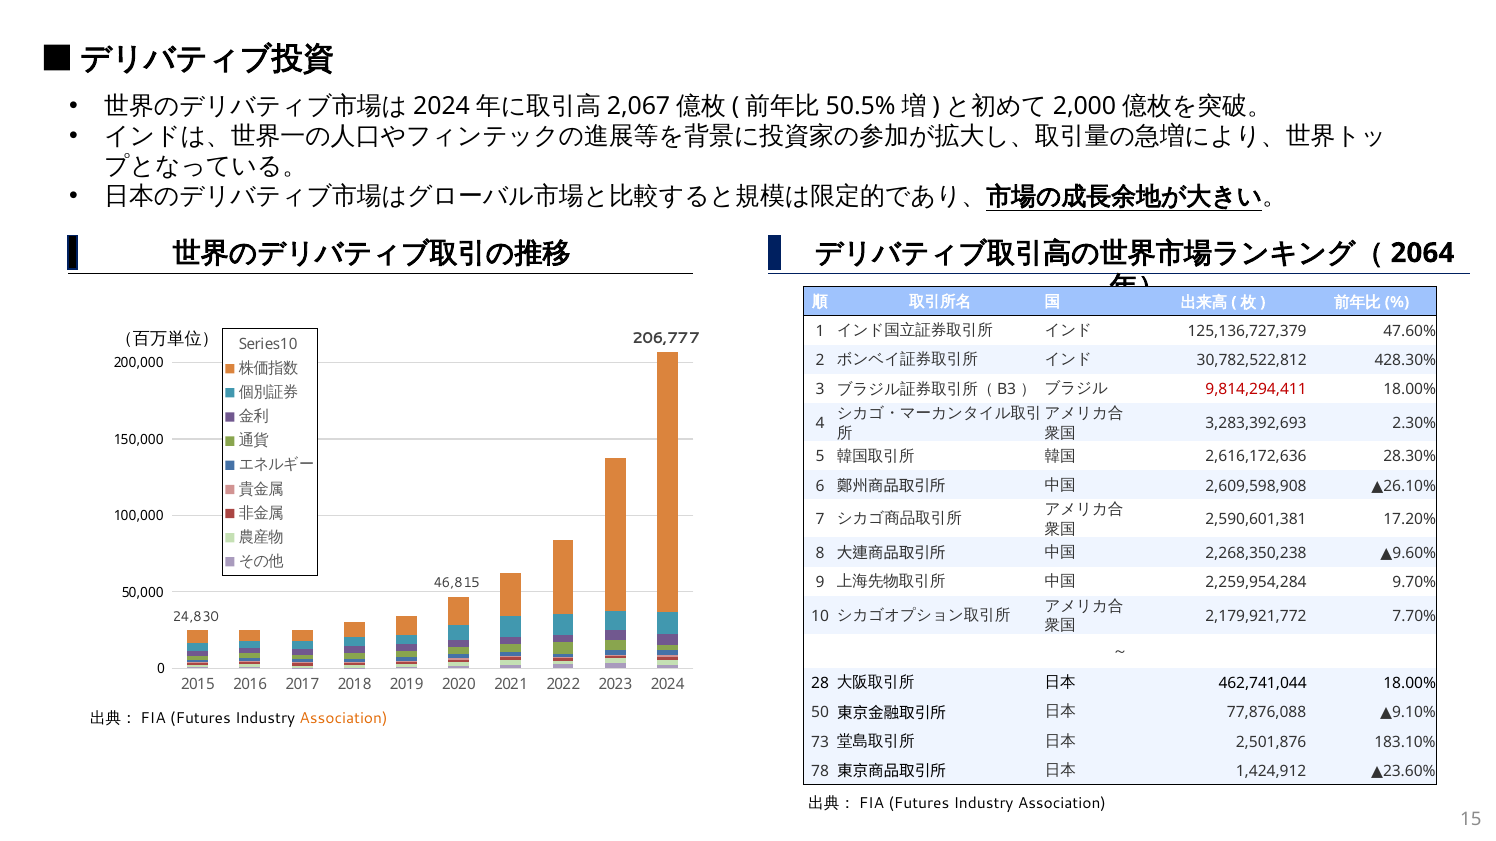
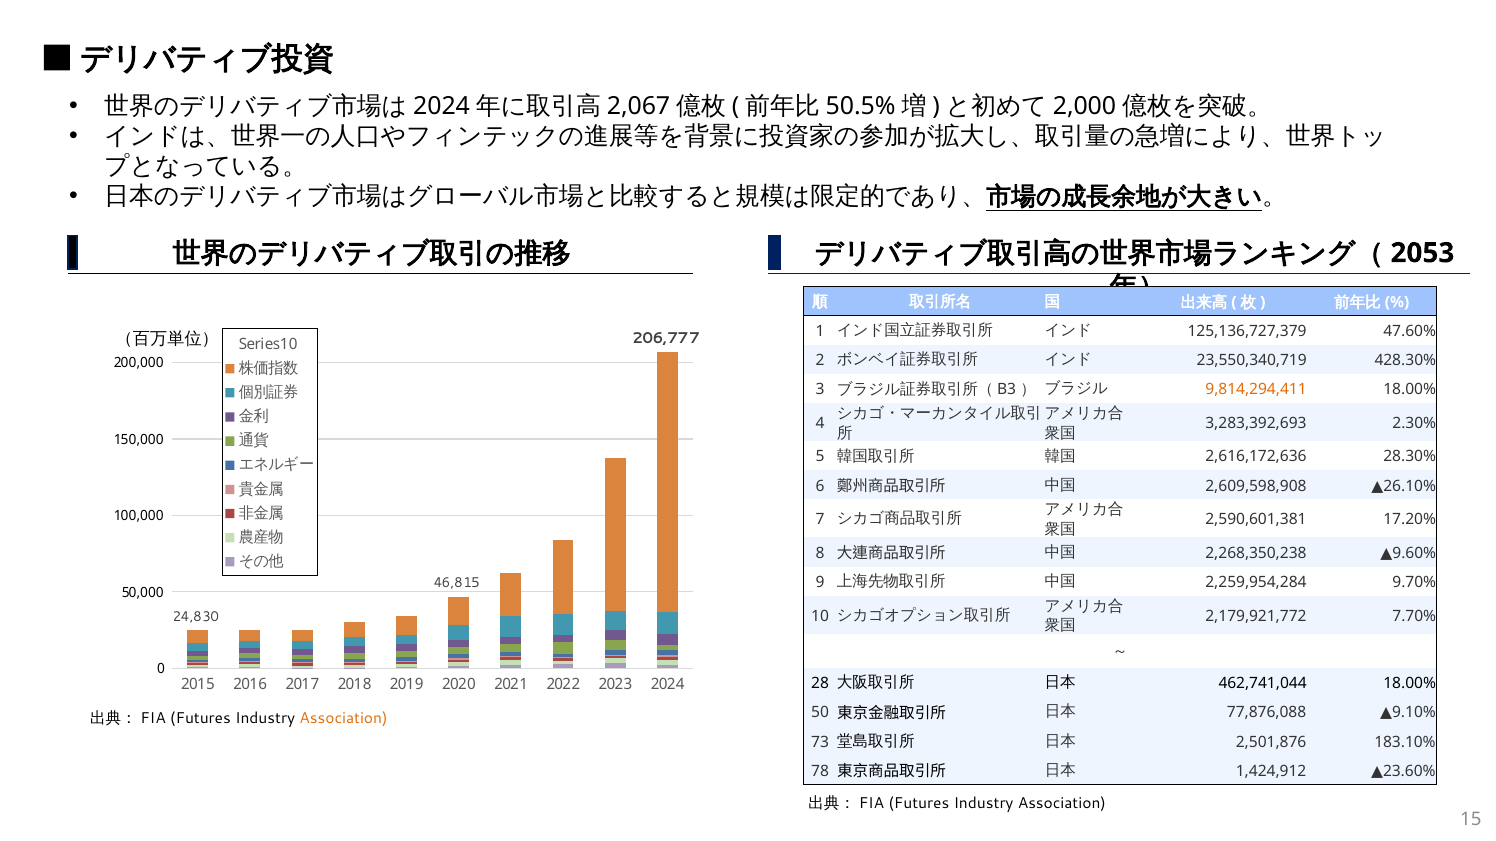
2064: 2064 -> 2053
30,782,522,812: 30,782,522,812 -> 23,550,340,719
9,814,294,411 colour: red -> orange
